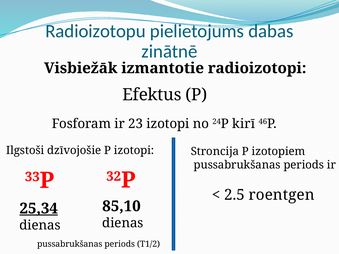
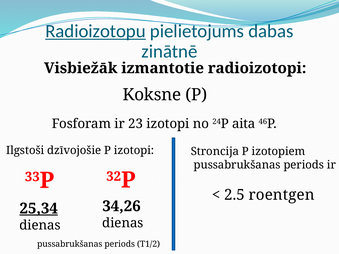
Radioizotopu underline: none -> present
Efektus: Efektus -> Koksne
kirī: kirī -> aita
85,10: 85,10 -> 34,26
